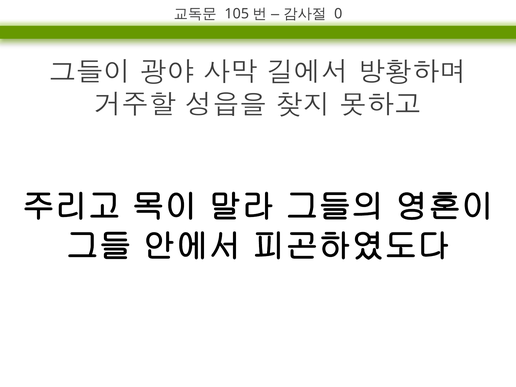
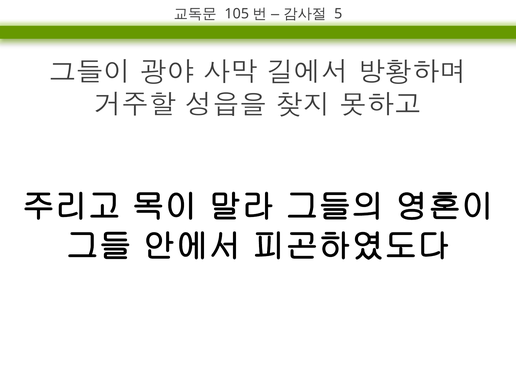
0: 0 -> 5
